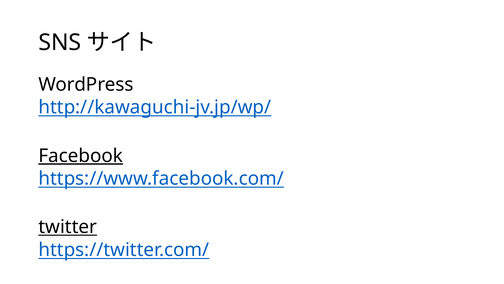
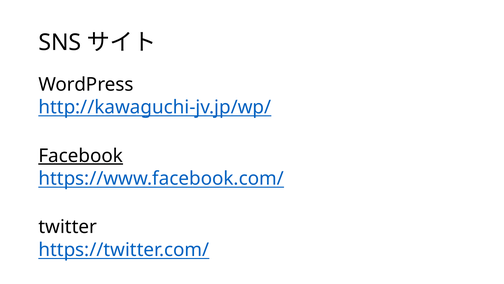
twitter underline: present -> none
